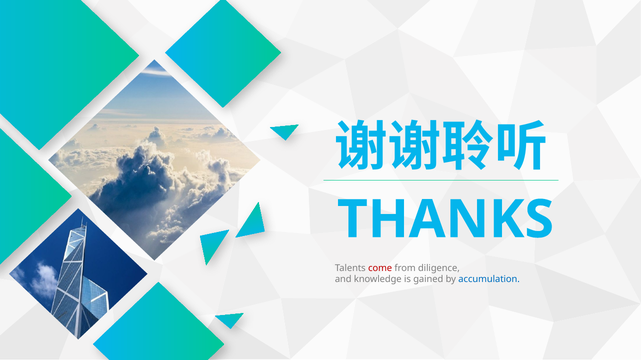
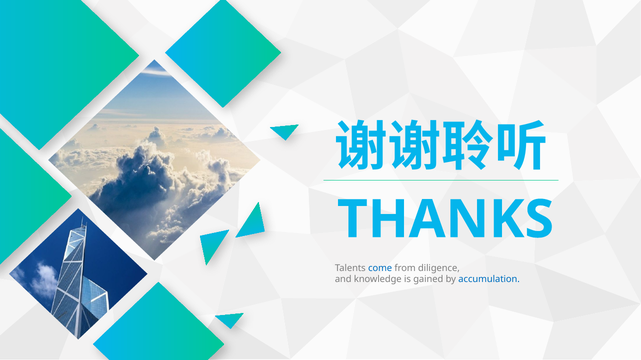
come colour: red -> blue
